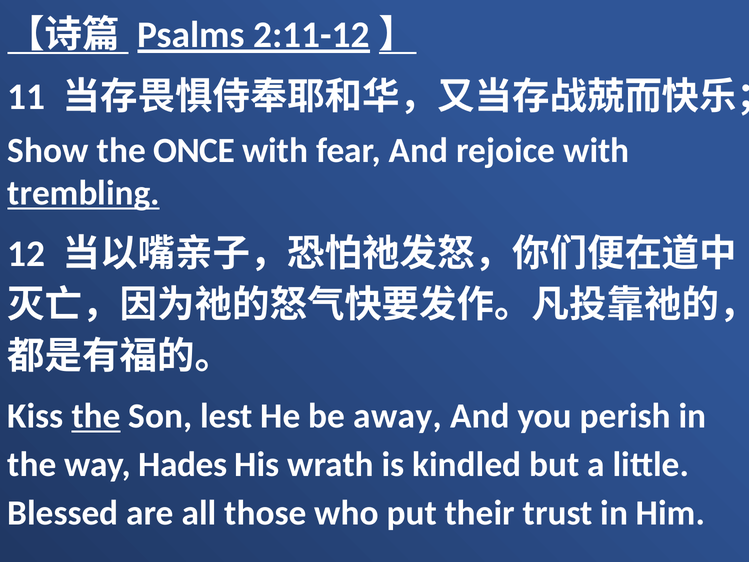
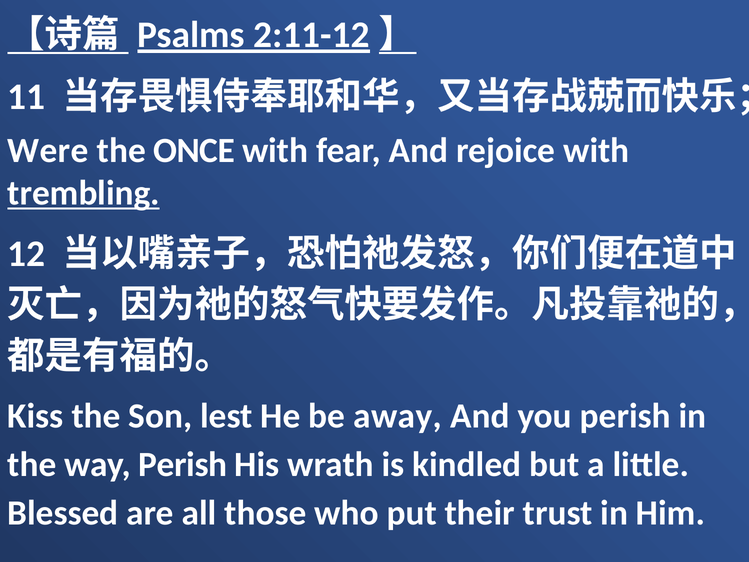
Show: Show -> Were
the at (96, 416) underline: present -> none
way Hades: Hades -> Perish
